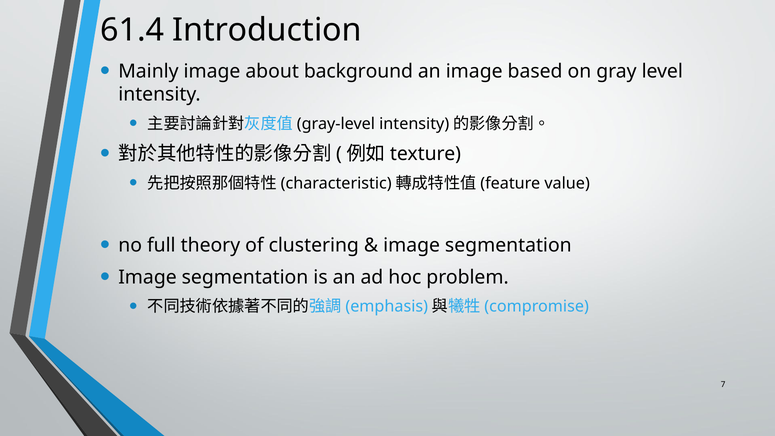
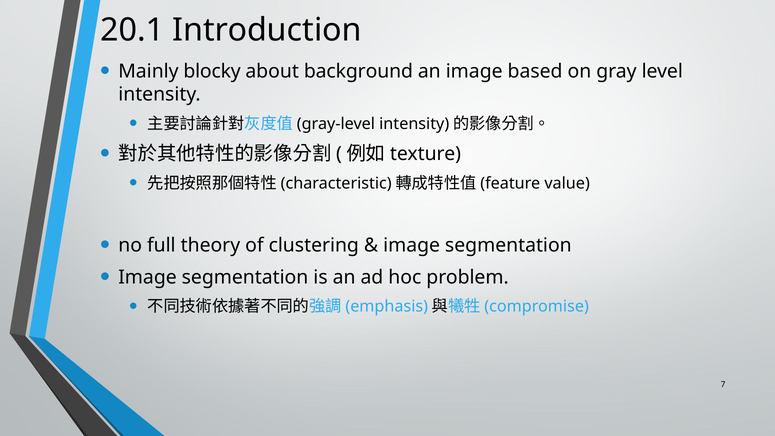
61.4: 61.4 -> 20.1
Mainly image: image -> blocky
